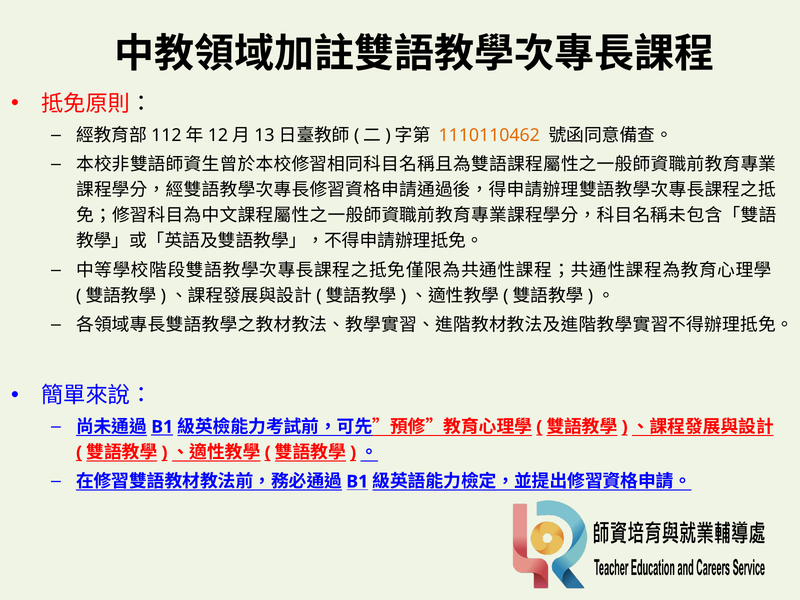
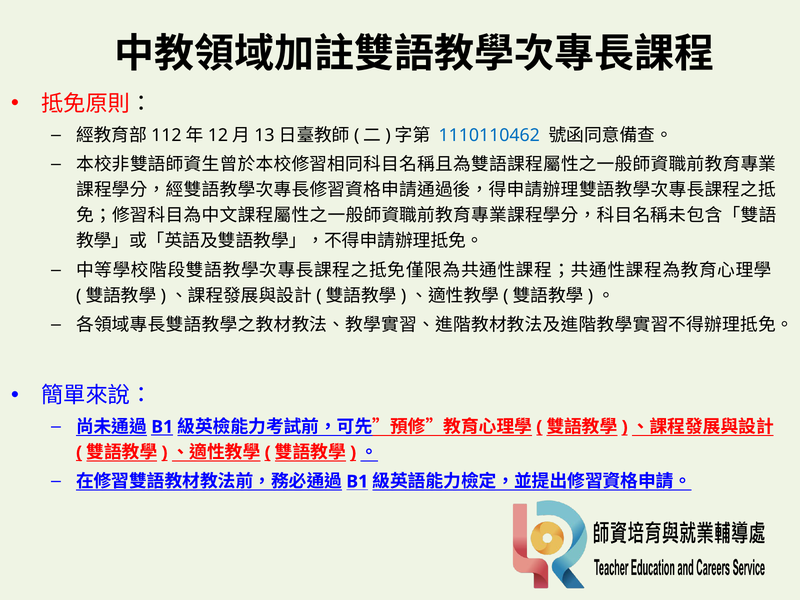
1110110462 colour: orange -> blue
